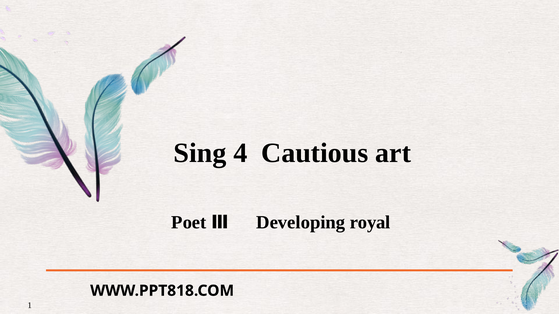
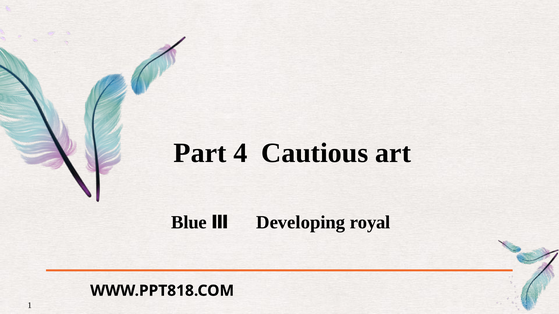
Sing: Sing -> Part
Poet: Poet -> Blue
